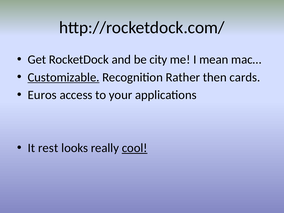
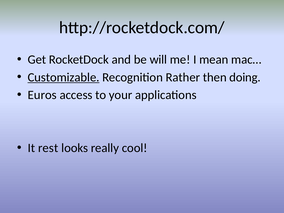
city: city -> will
cards: cards -> doing
cool underline: present -> none
